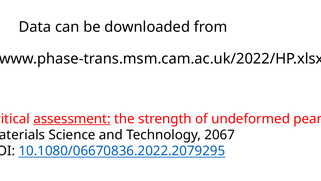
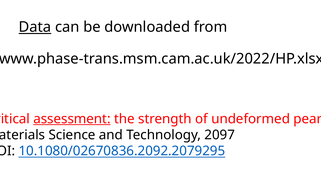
Data underline: none -> present
2067: 2067 -> 2097
10.1080/06670836.2022.2079295: 10.1080/06670836.2022.2079295 -> 10.1080/02670836.2092.2079295
